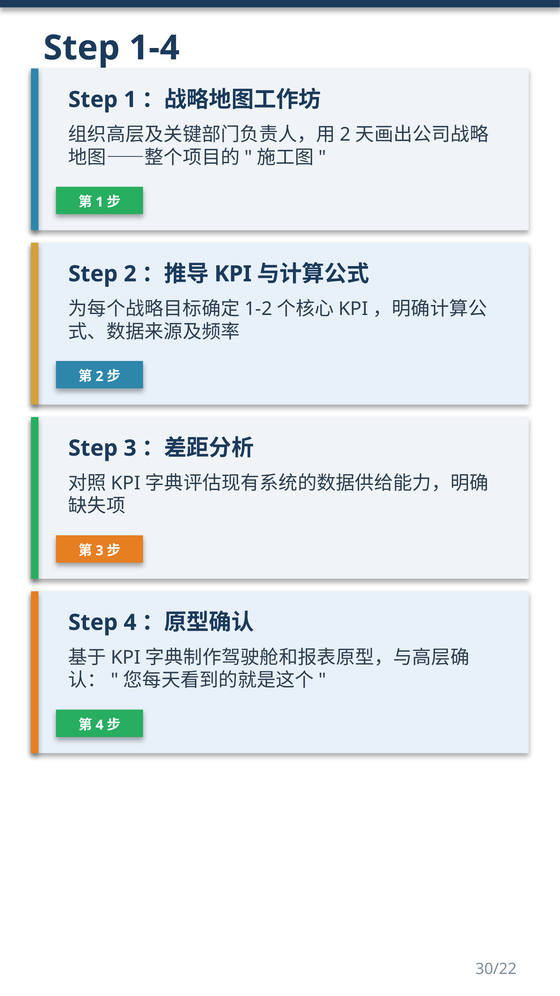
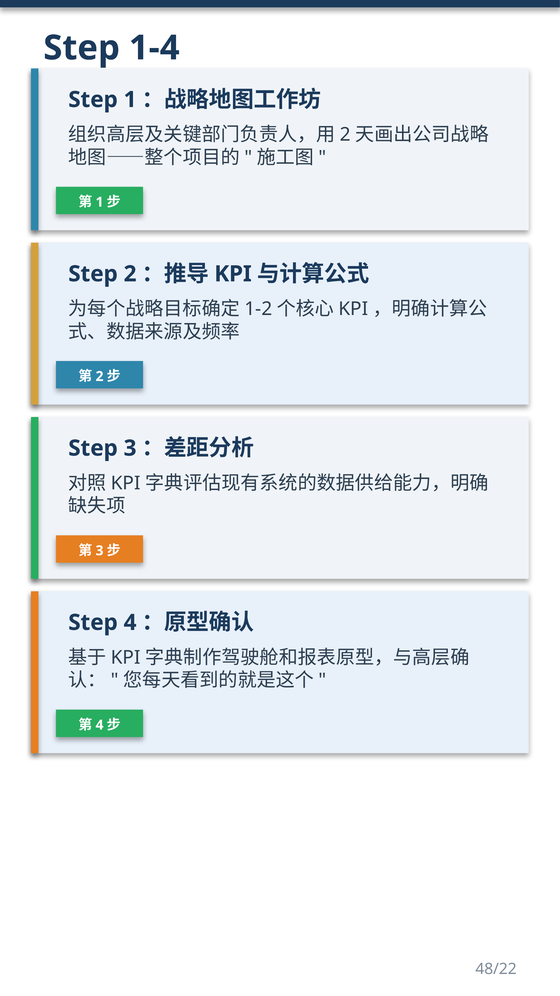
30/22: 30/22 -> 48/22
